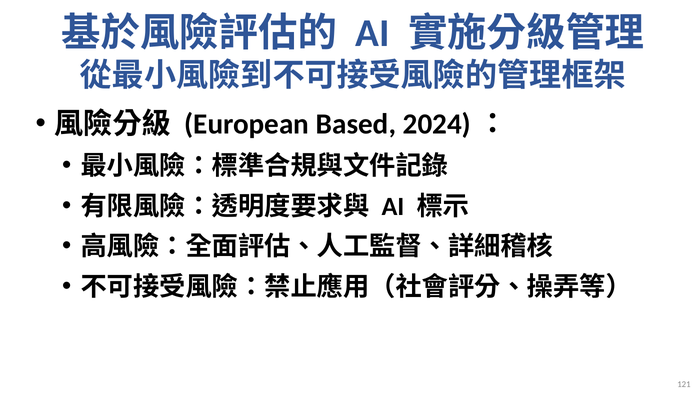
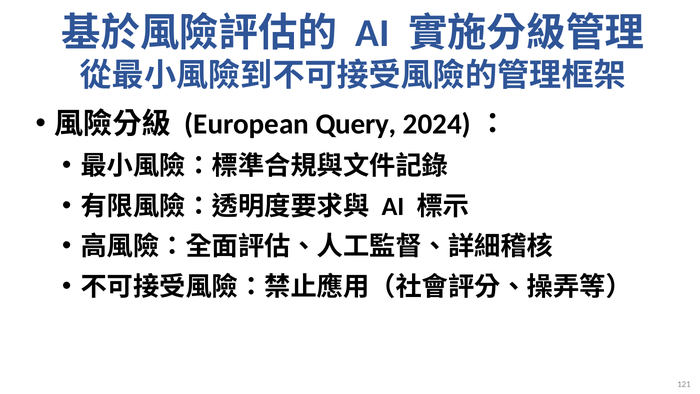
Based: Based -> Query
